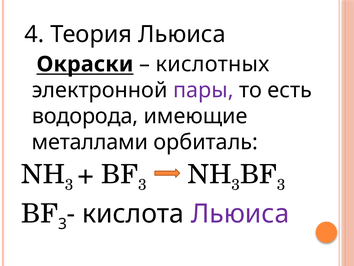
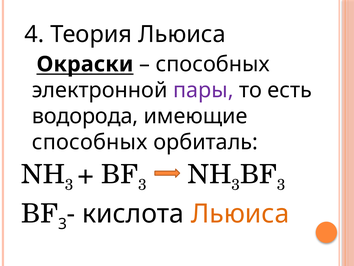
кислотных at (213, 64): кислотных -> способных
металлами at (90, 142): металлами -> способных
Льюиса at (240, 213) colour: purple -> orange
